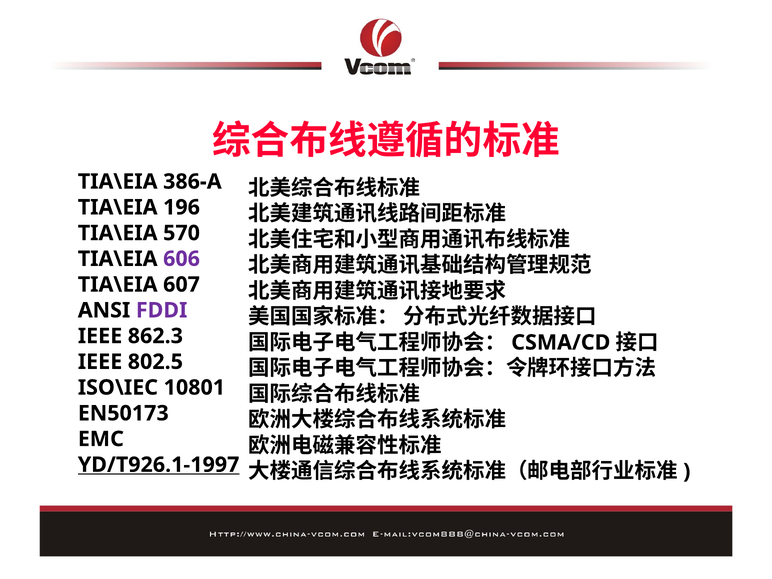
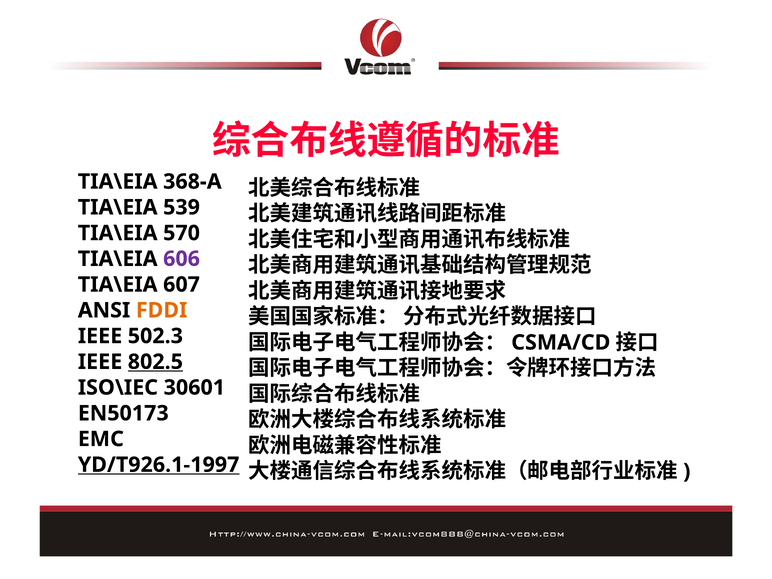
386-A: 386-A -> 368-A
196: 196 -> 539
FDDI colour: purple -> orange
862.3: 862.3 -> 502.3
802.5 underline: none -> present
10801: 10801 -> 30601
